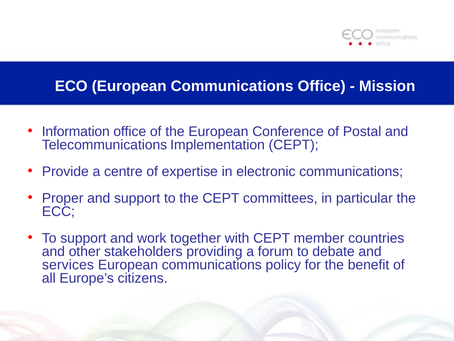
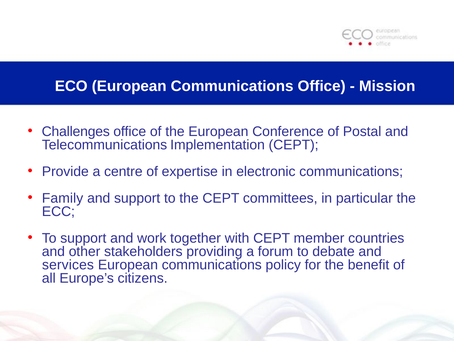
Information: Information -> Challenges
Proper: Proper -> Family
